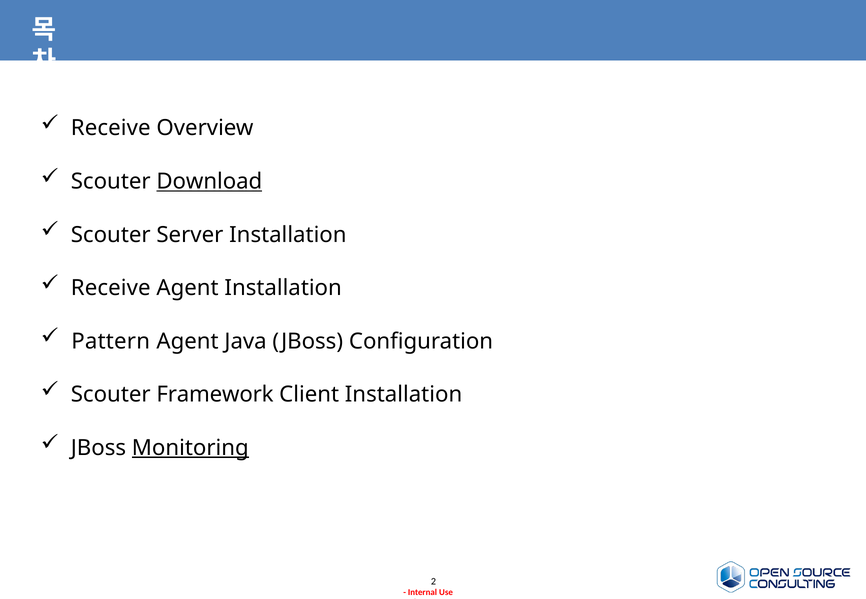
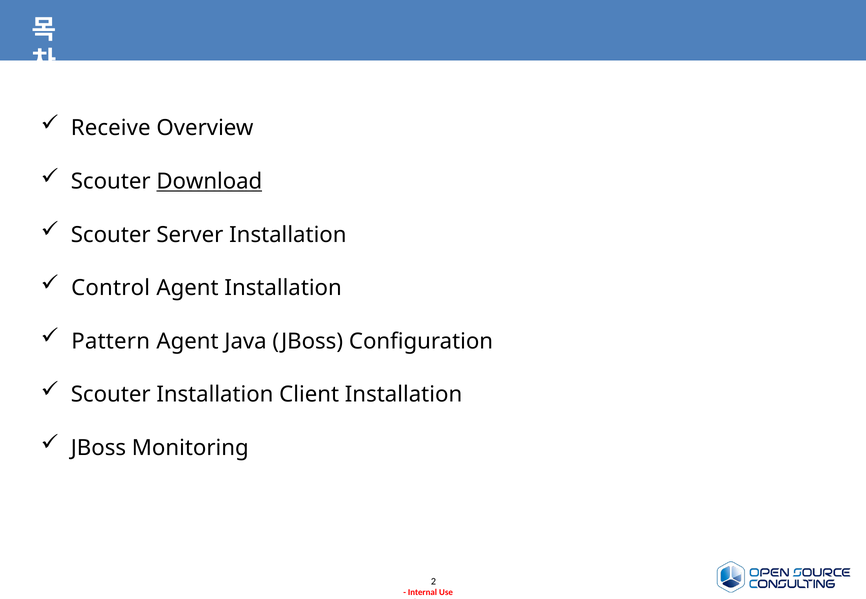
Receive at (111, 288): Receive -> Control
Scouter Framework: Framework -> Installation
Monitoring underline: present -> none
